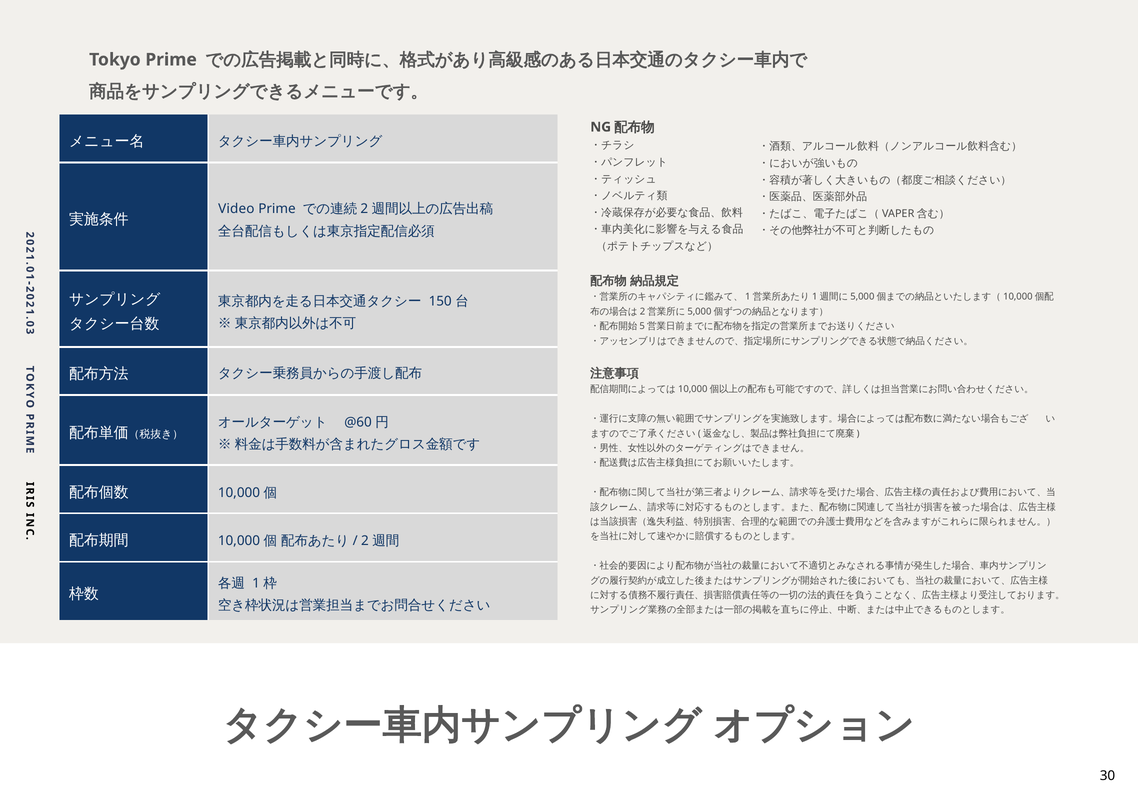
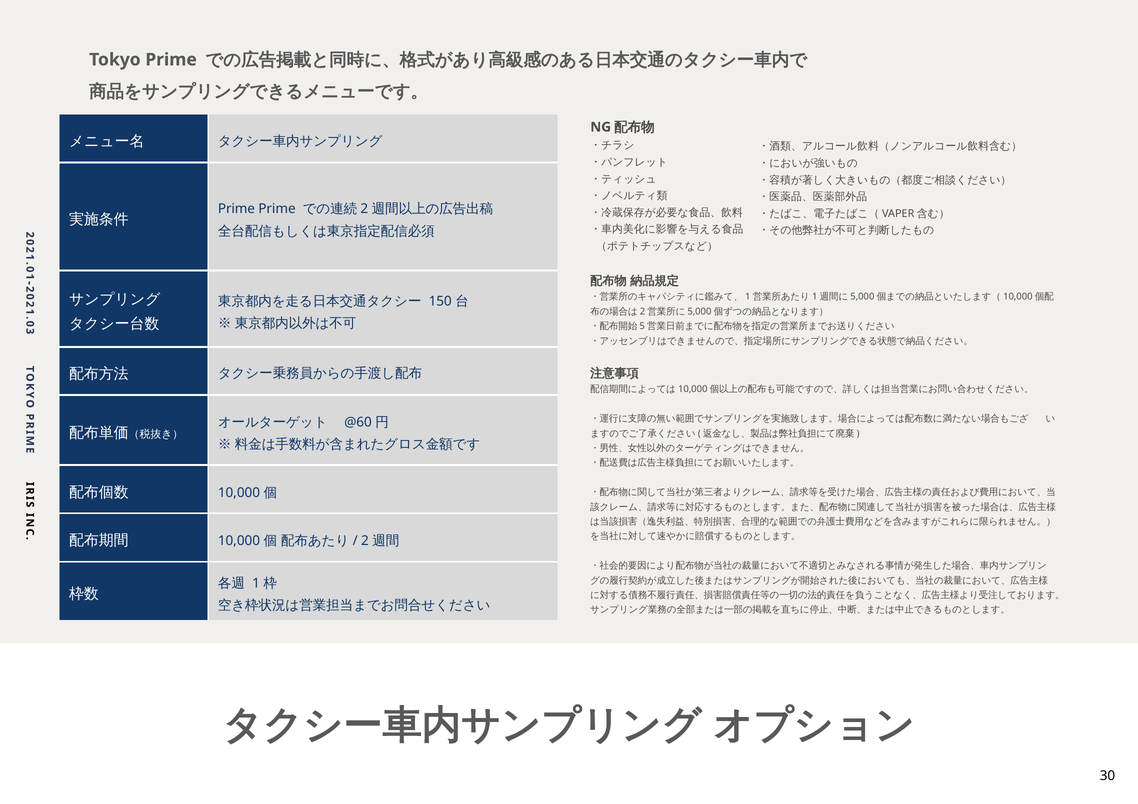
Video at (236, 209): Video -> Prime
